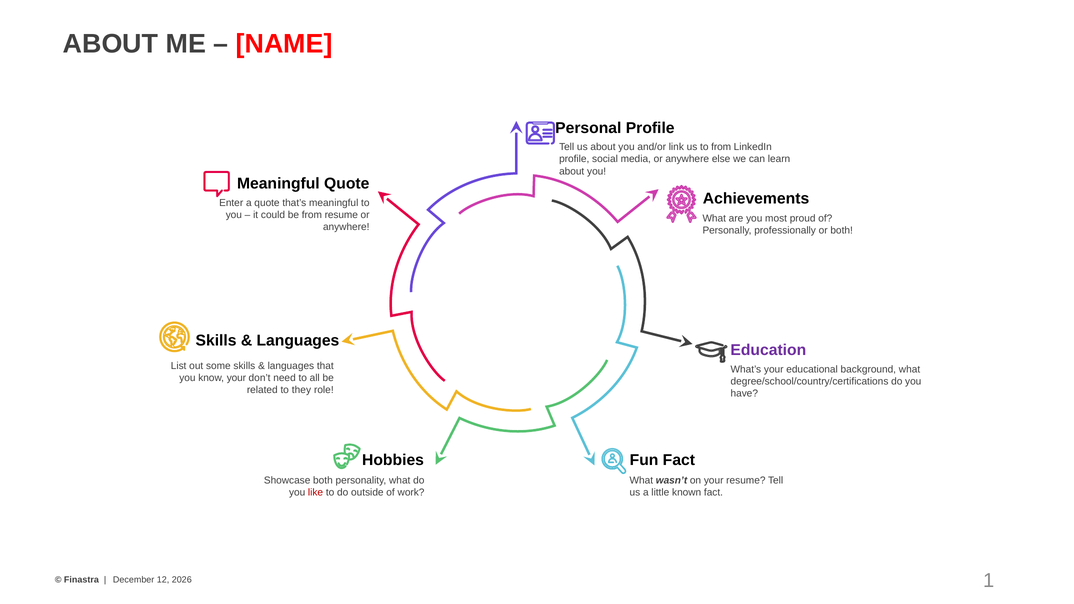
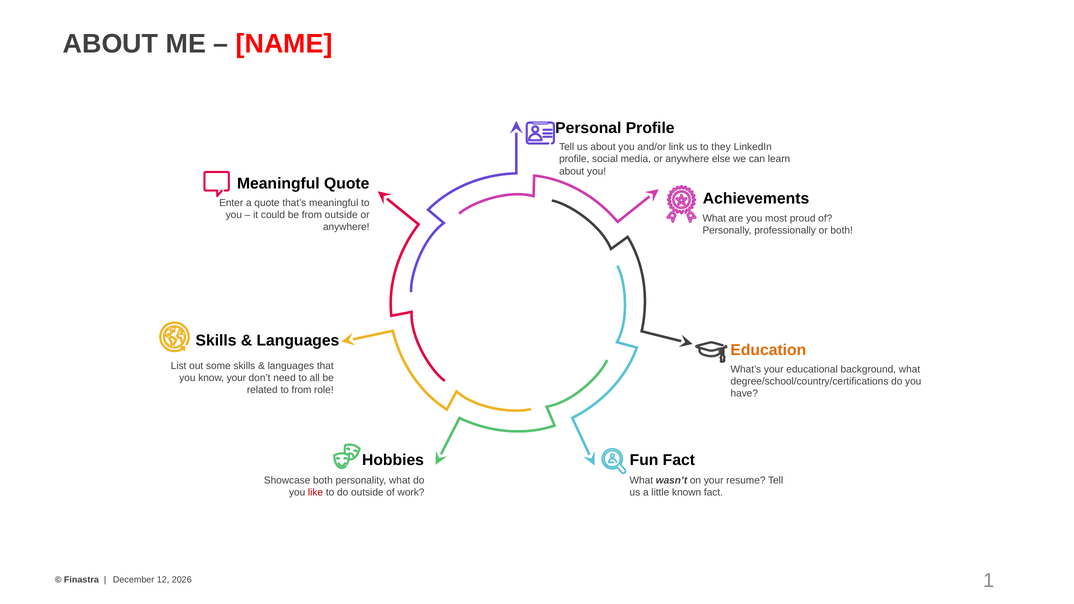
to from: from -> they
from resume: resume -> outside
Education colour: purple -> orange
to they: they -> from
